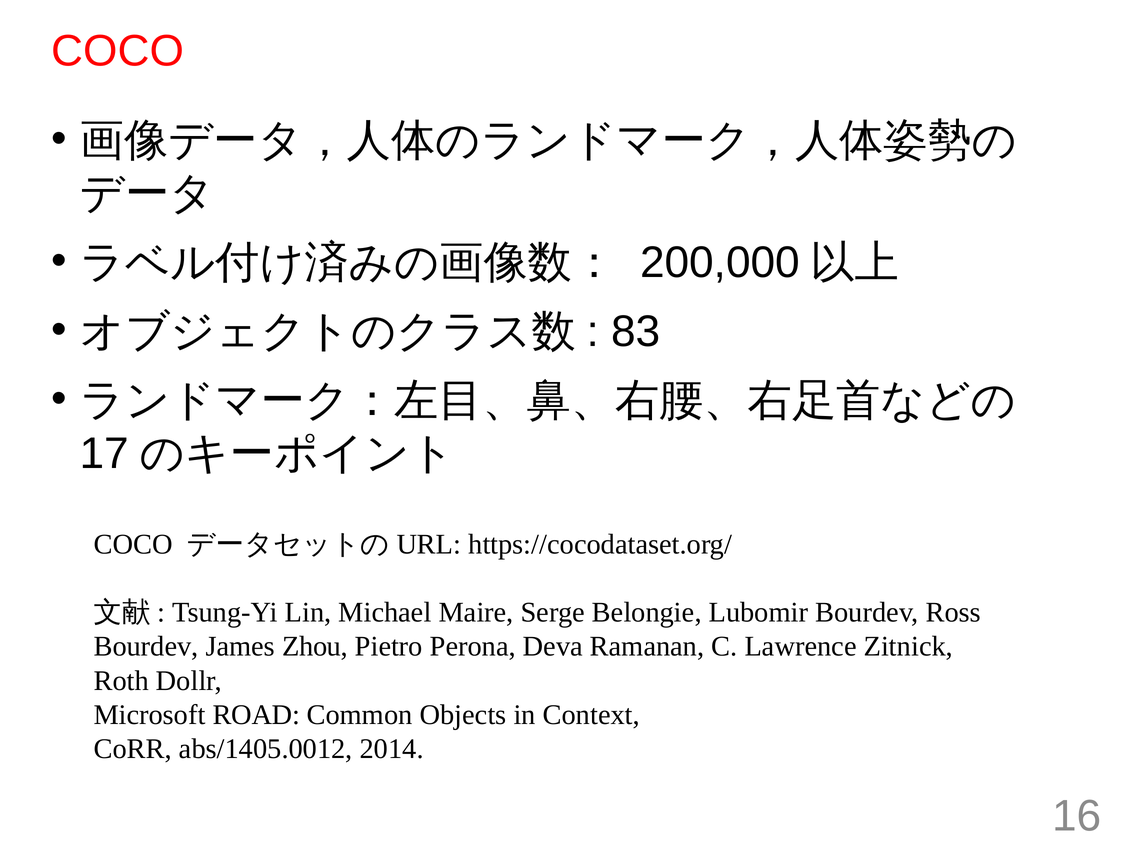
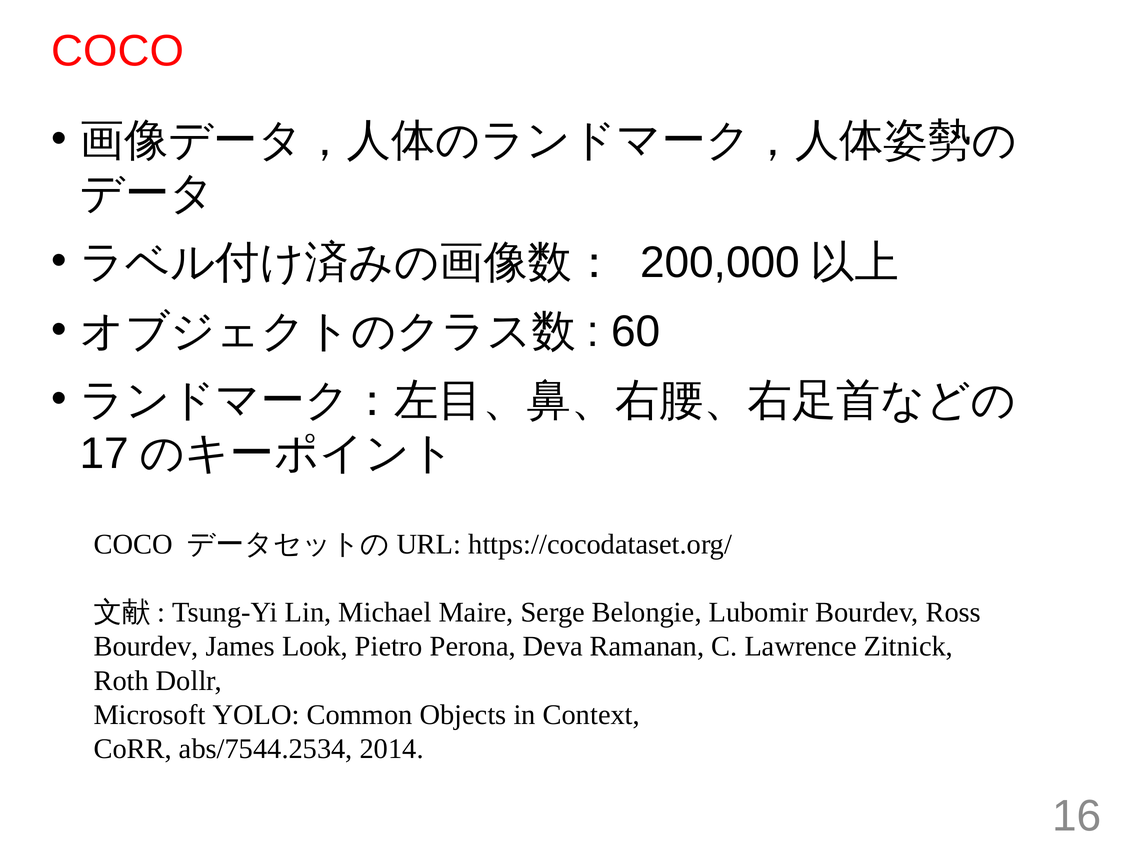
83: 83 -> 60
Zhou: Zhou -> Look
ROAD: ROAD -> YOLO
abs/1405.0012: abs/1405.0012 -> abs/7544.2534
